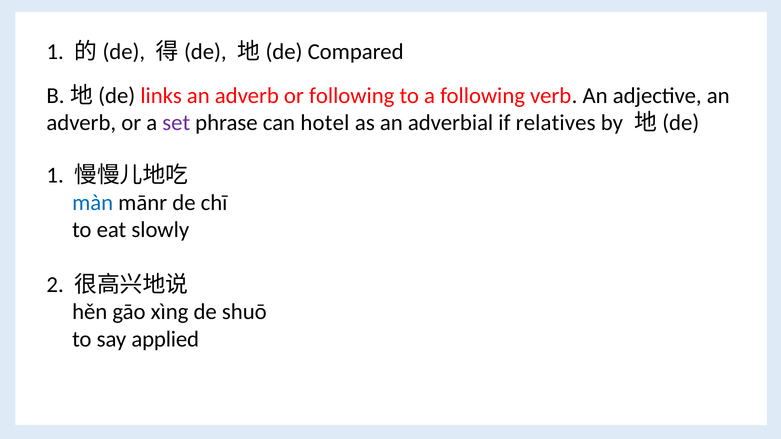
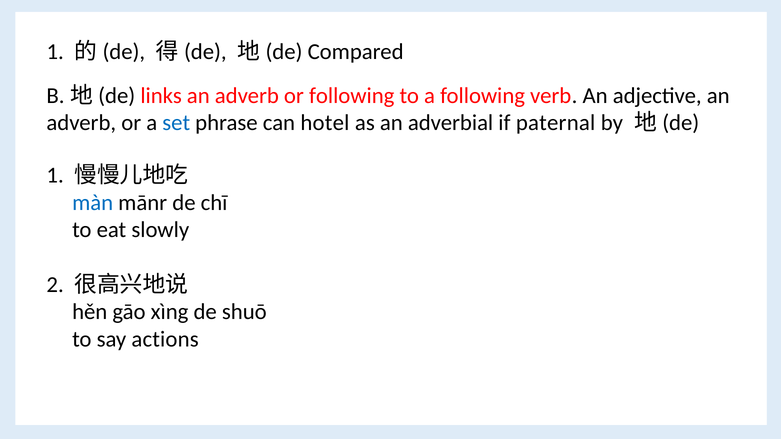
set colour: purple -> blue
relatives: relatives -> paternal
applied: applied -> actions
